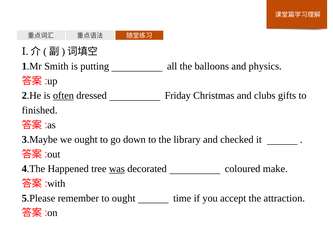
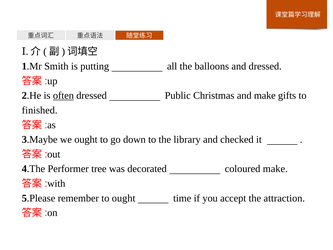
and physics: physics -> dressed
Friday: Friday -> Public
and clubs: clubs -> make
Happened: Happened -> Performer
was underline: present -> none
